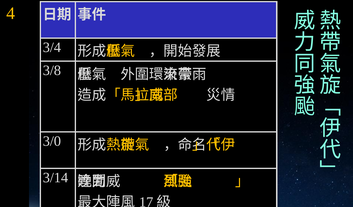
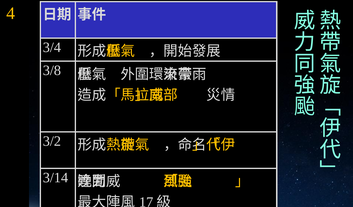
3/0: 3/0 -> 3/2
